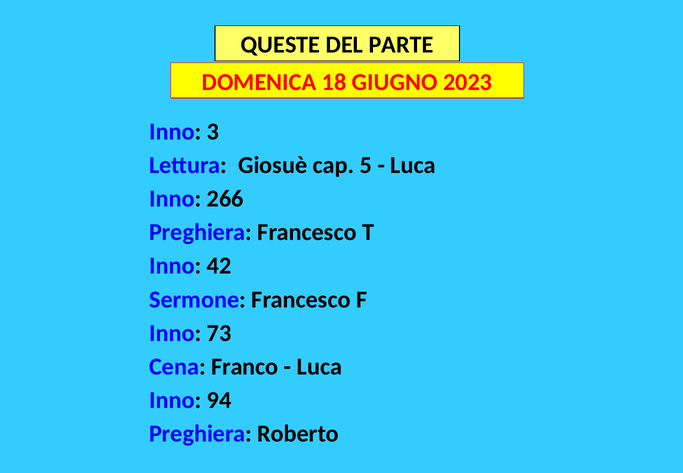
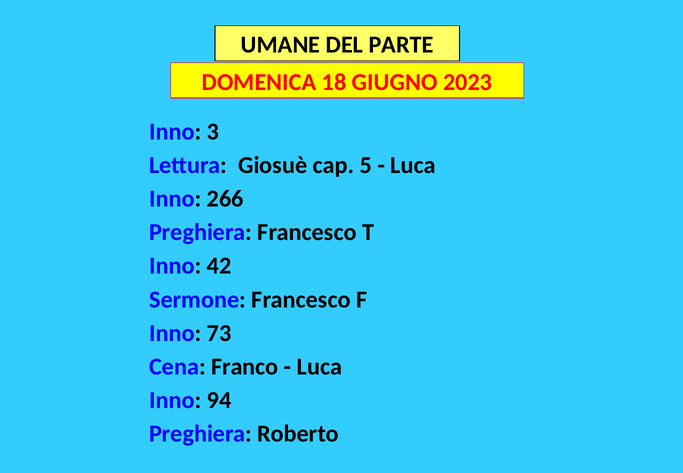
QUESTE: QUESTE -> UMANE
